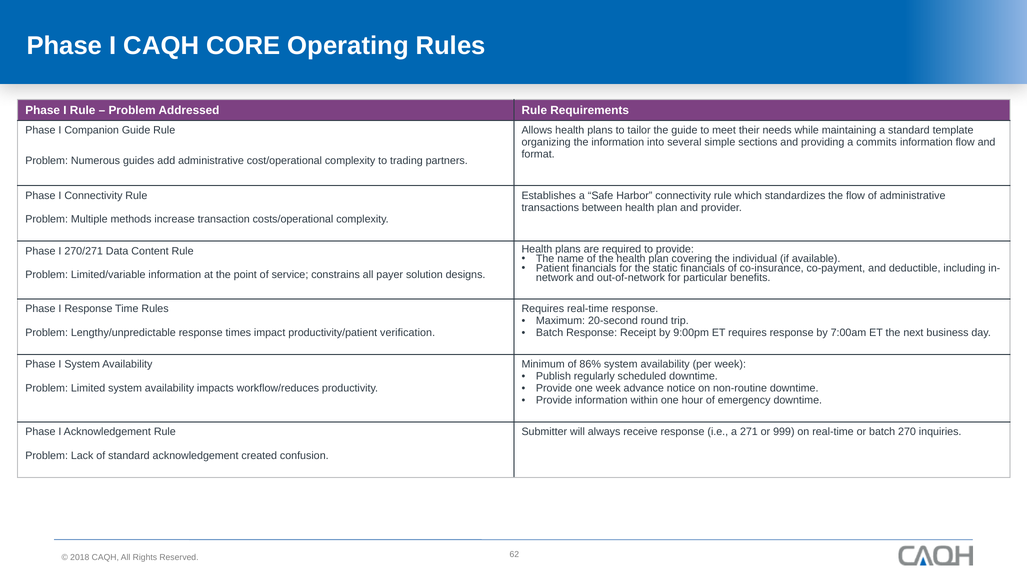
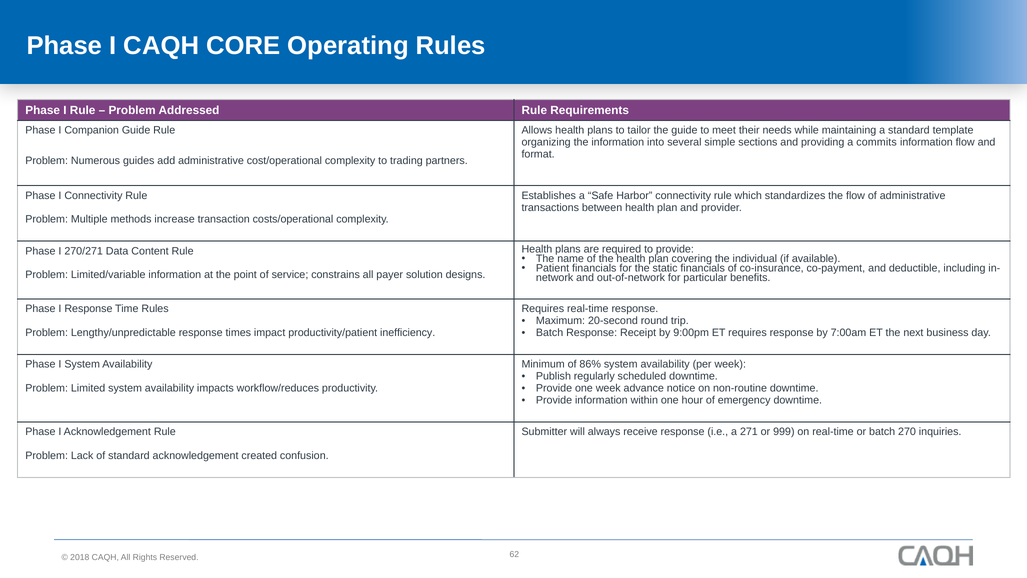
verification: verification -> inefficiency
